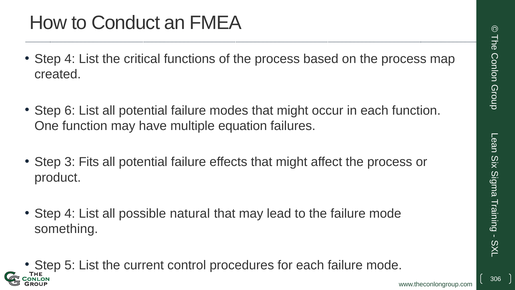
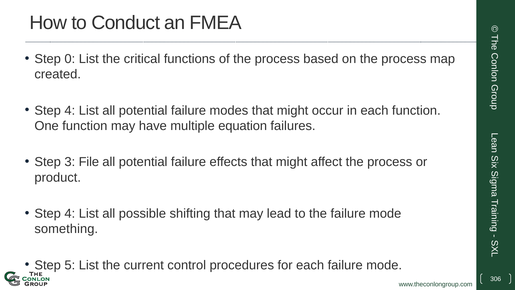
4 at (70, 59): 4 -> 0
6 at (70, 110): 6 -> 4
Fits: Fits -> File
natural: natural -> shifting
